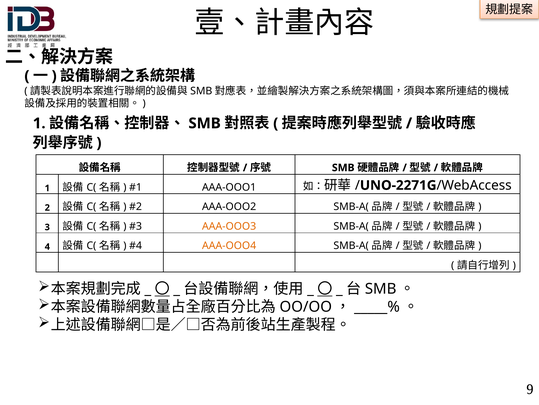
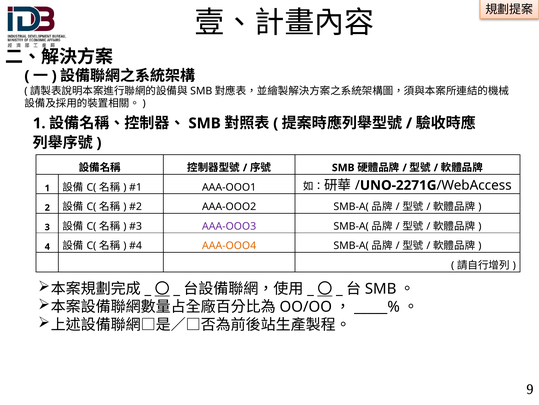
AAA-OOO3 colour: orange -> purple
